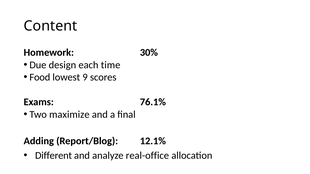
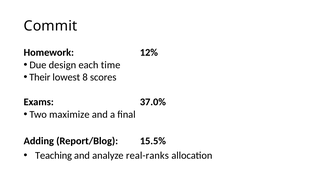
Content: Content -> Commit
30%: 30% -> 12%
Food: Food -> Their
9: 9 -> 8
76.1%: 76.1% -> 37.0%
12.1%: 12.1% -> 15.5%
Different: Different -> Teaching
real-office: real-office -> real-ranks
